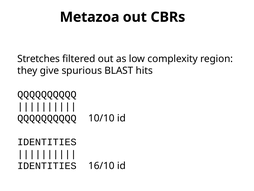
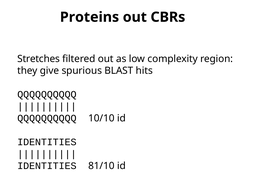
Metazoa: Metazoa -> Proteins
16/10: 16/10 -> 81/10
